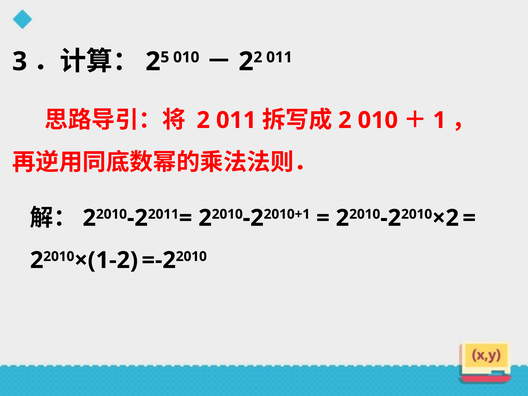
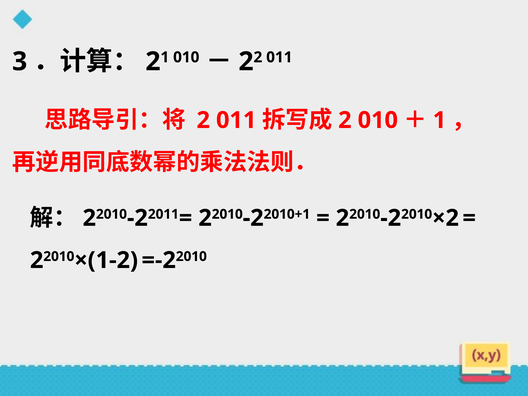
2 5: 5 -> 1
